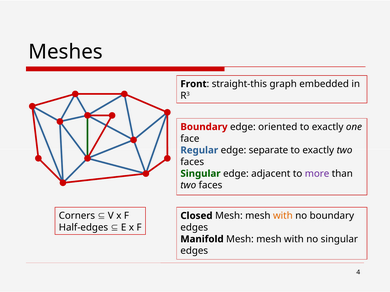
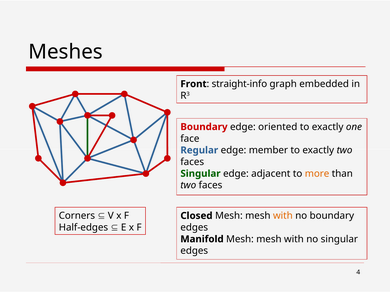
straight-this: straight-this -> straight-info
separate: separate -> member
more colour: purple -> orange
